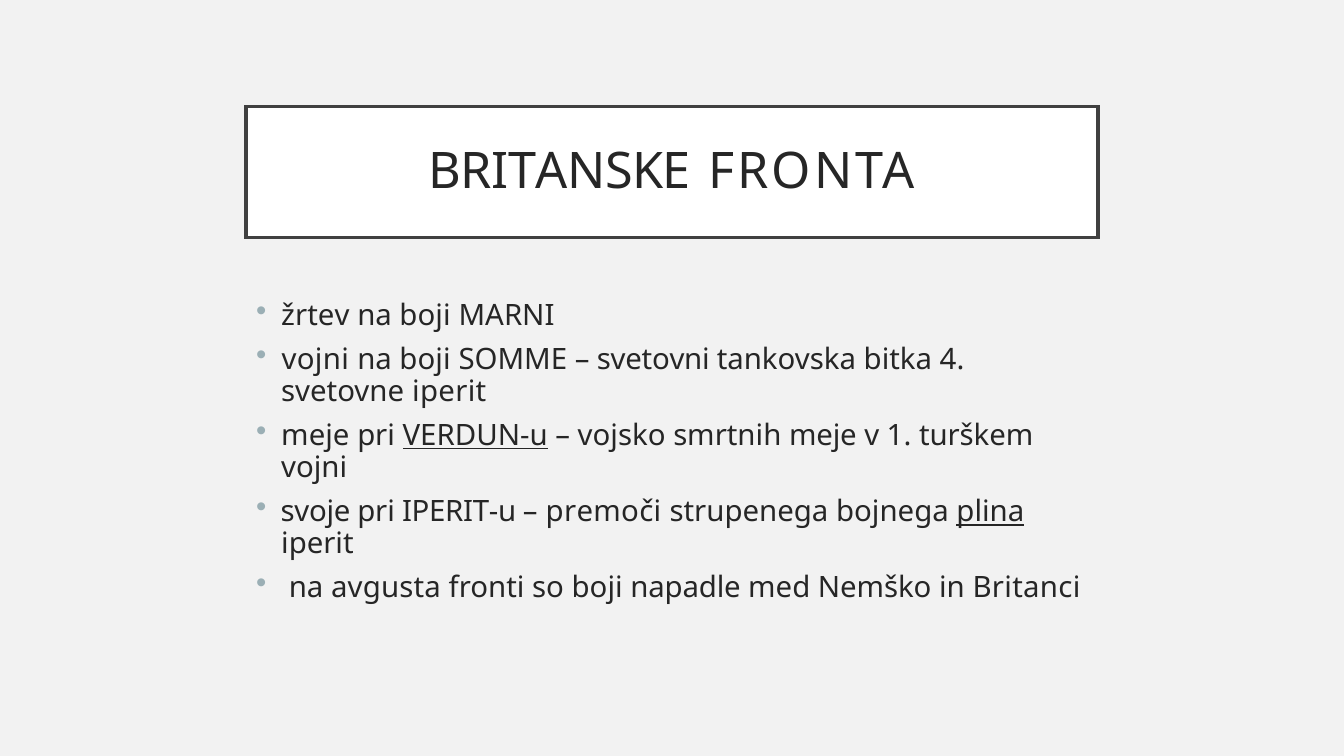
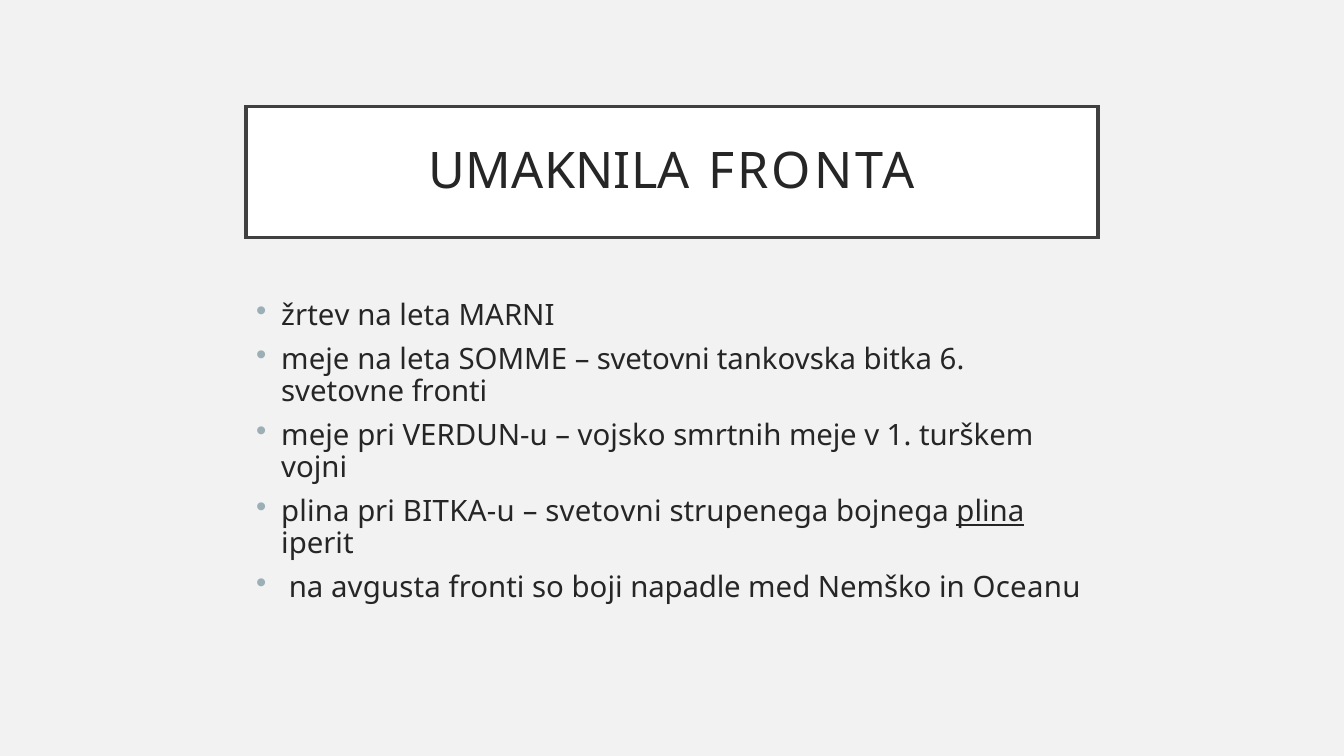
BRITANSKE: BRITANSKE -> UMAKNILA
boji at (425, 316): boji -> leta
vojni at (315, 360): vojni -> meje
boji at (425, 360): boji -> leta
4: 4 -> 6
svetovne iperit: iperit -> fronti
VERDUN-u underline: present -> none
svoje at (316, 512): svoje -> plina
IPERIT-u: IPERIT-u -> BITKA-u
premoči at (603, 512): premoči -> svetovni
Britanci: Britanci -> Oceanu
